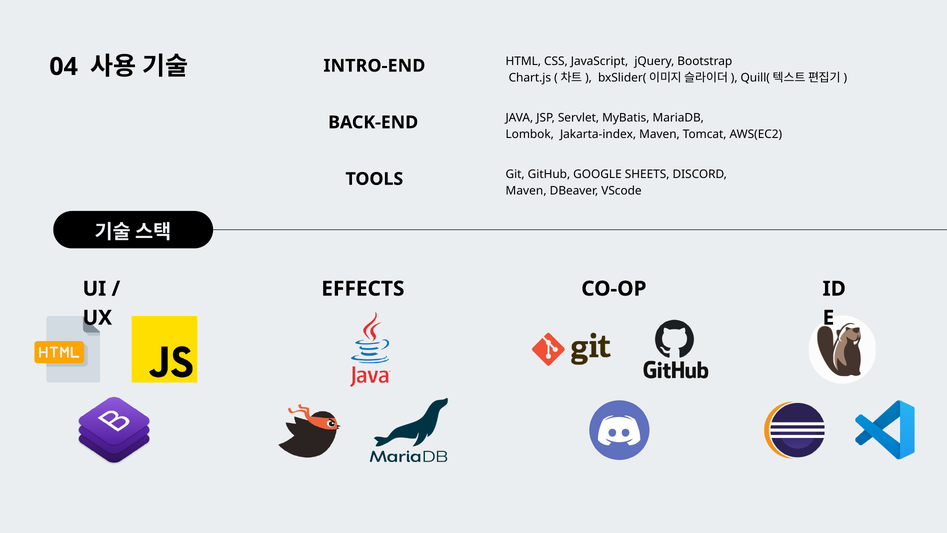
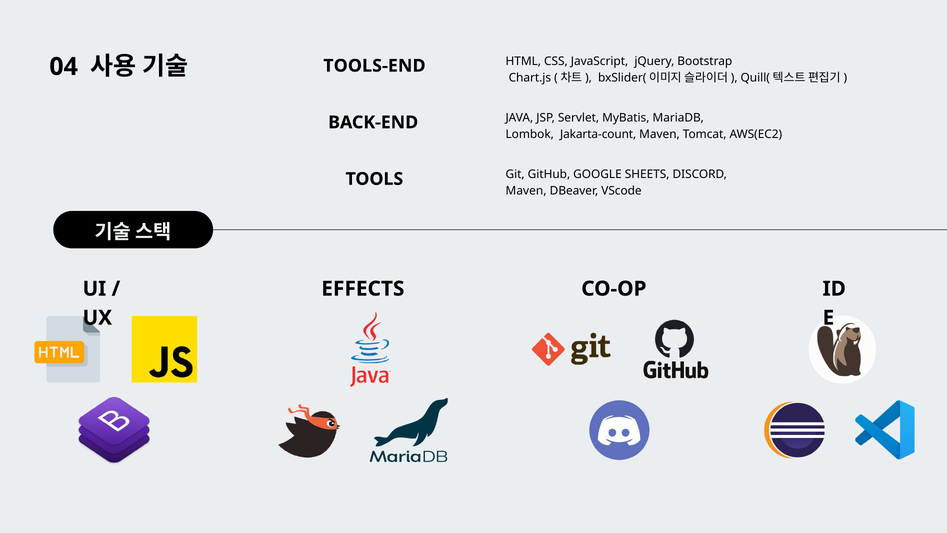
INTRO-END: INTRO-END -> TOOLS-END
Jakarta-index: Jakarta-index -> Jakarta-count
